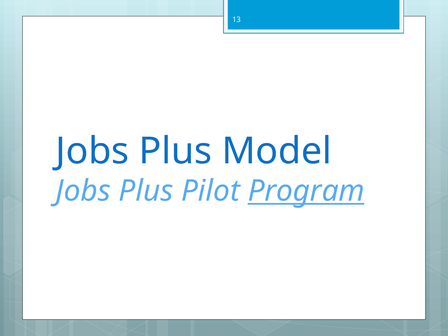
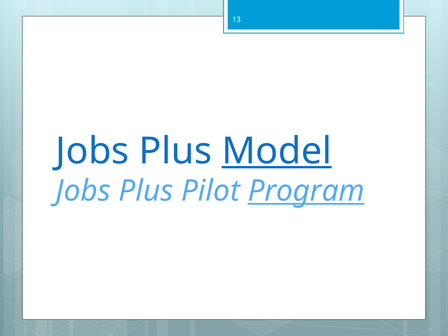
Model underline: none -> present
